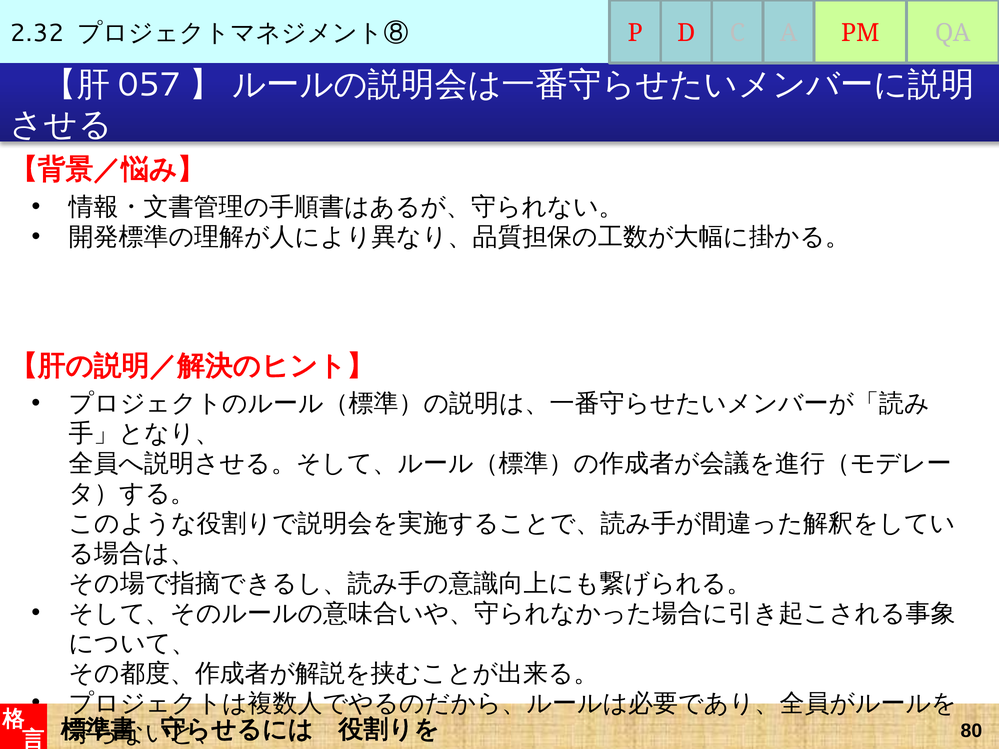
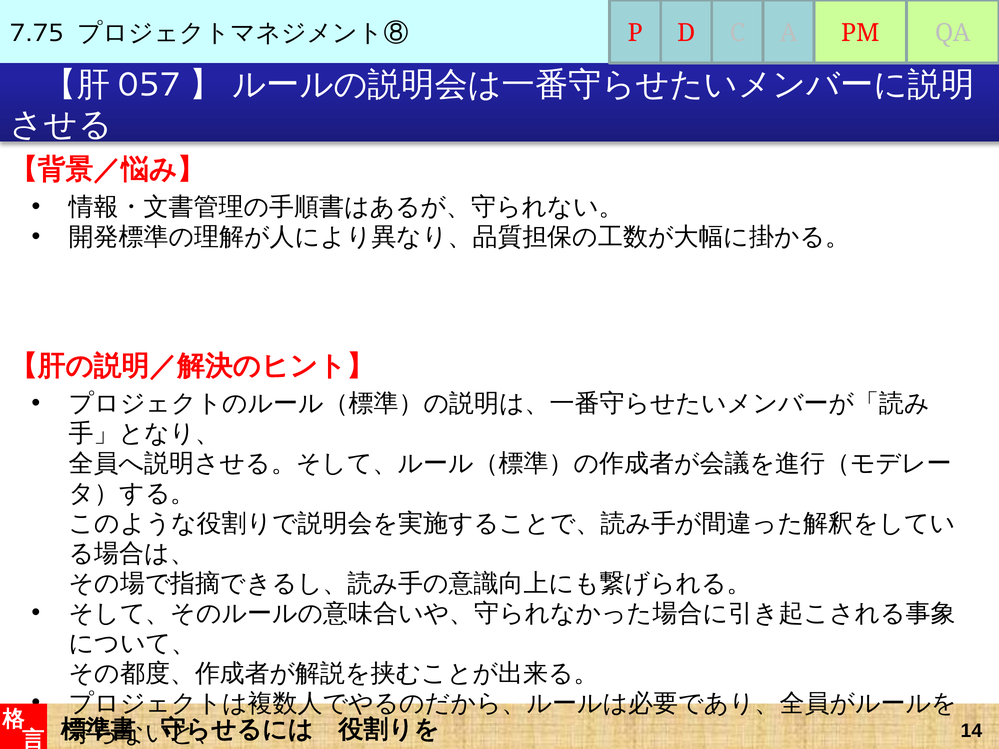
2.32: 2.32 -> 7.75
80: 80 -> 14
